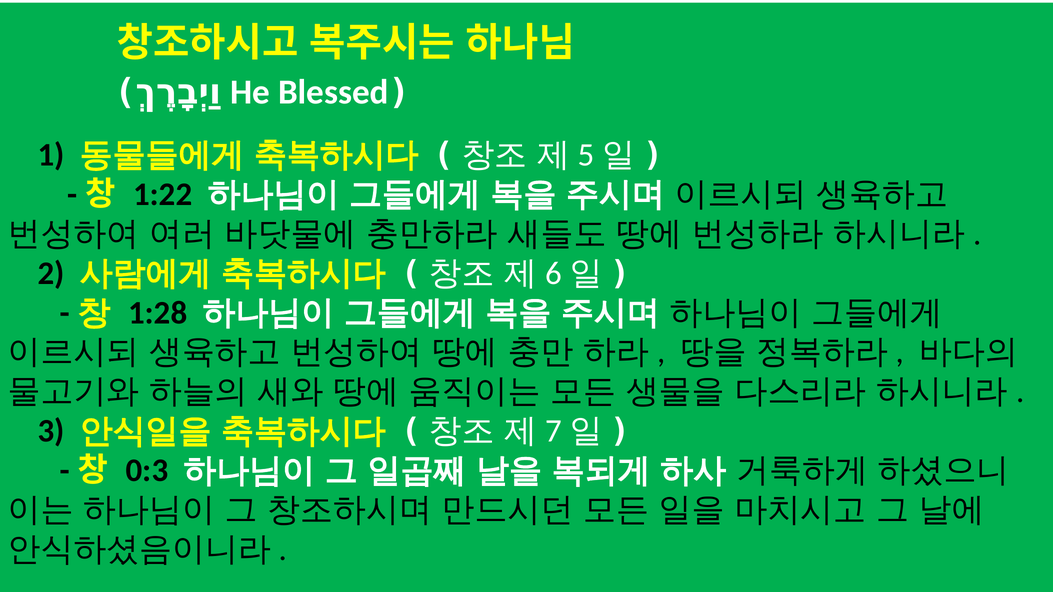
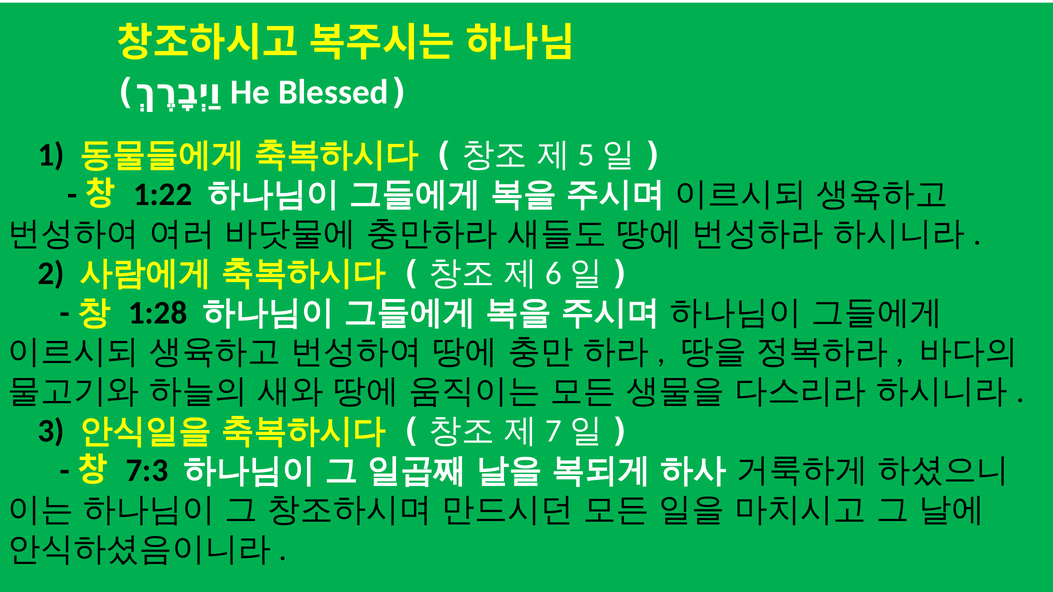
0:3: 0:3 -> 7:3
